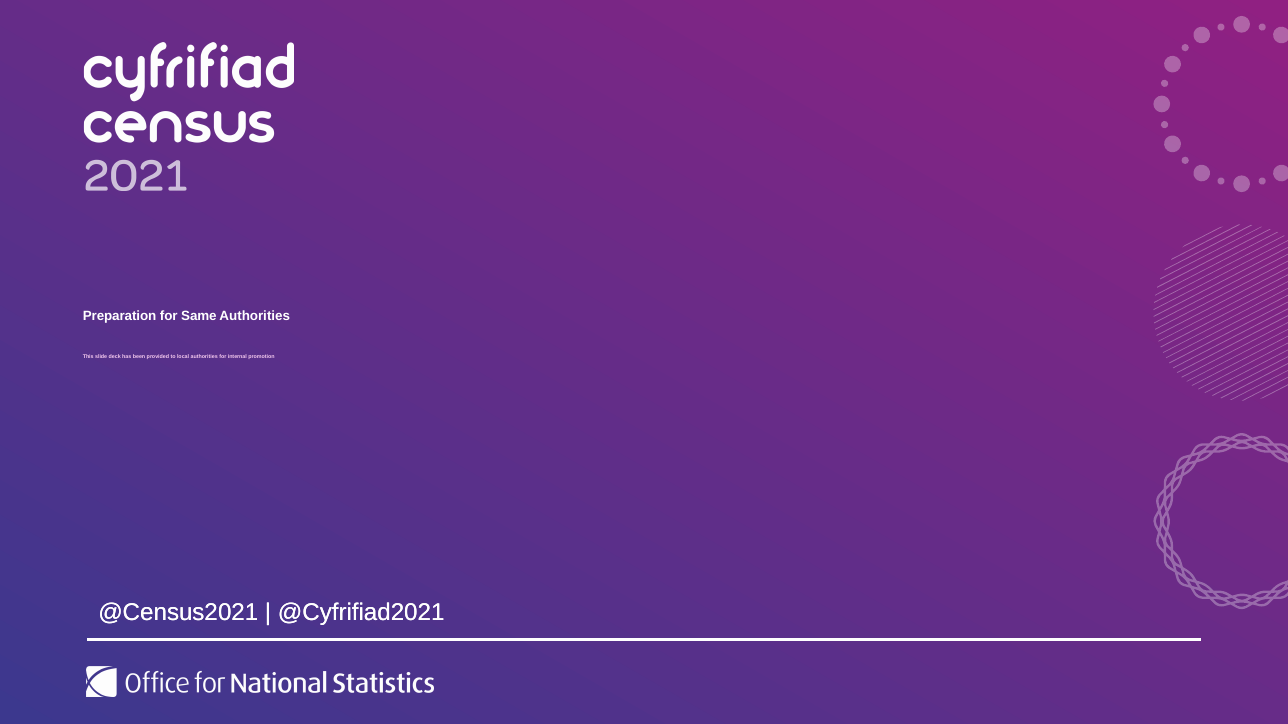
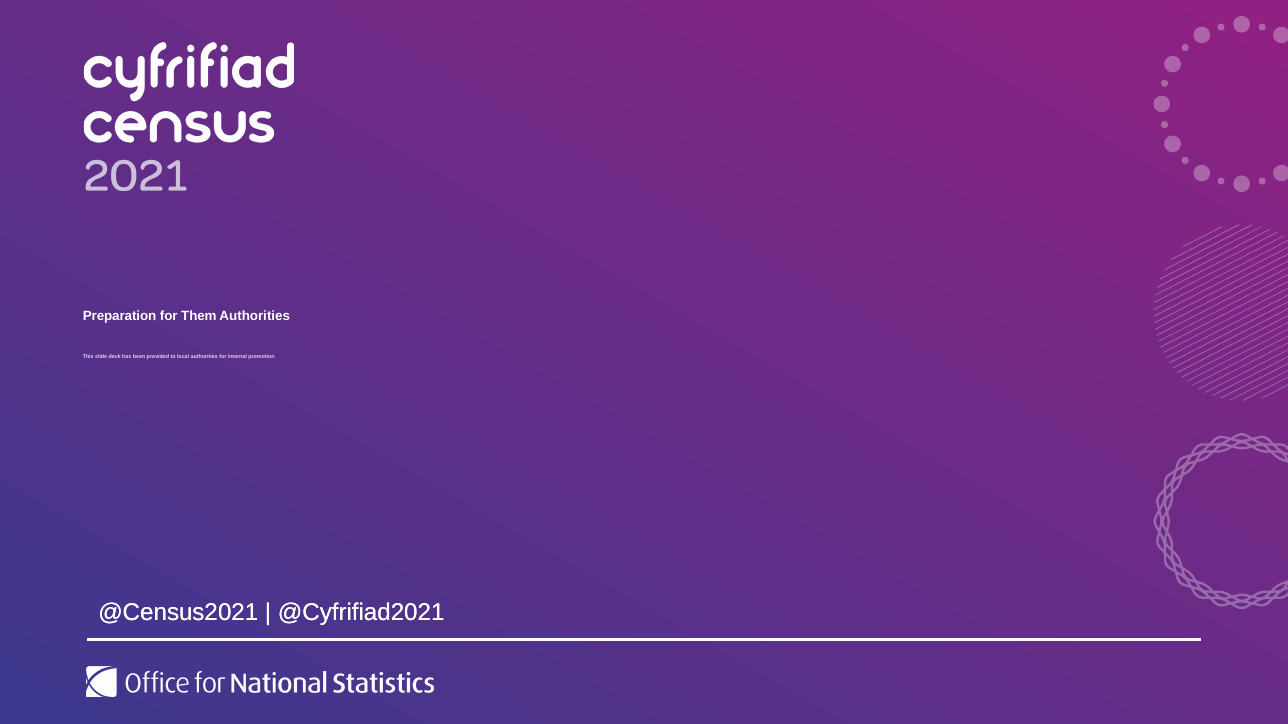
Same: Same -> Them
